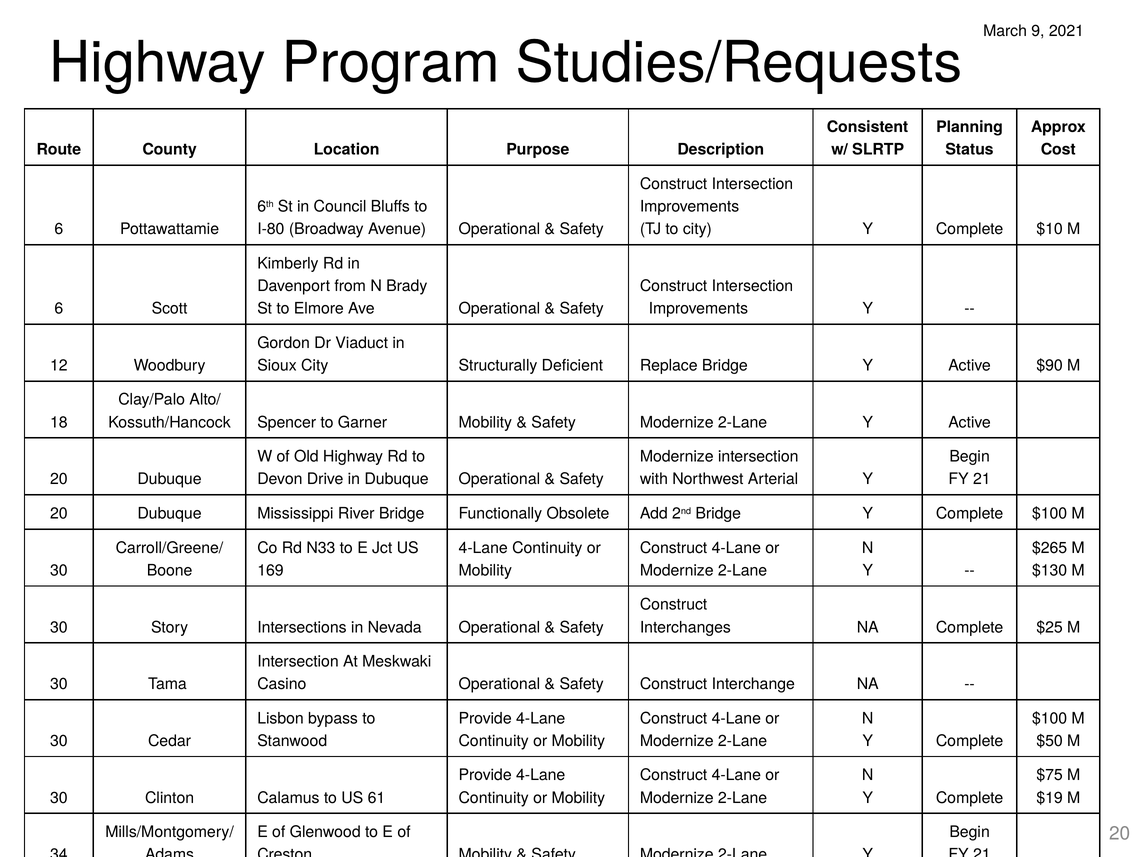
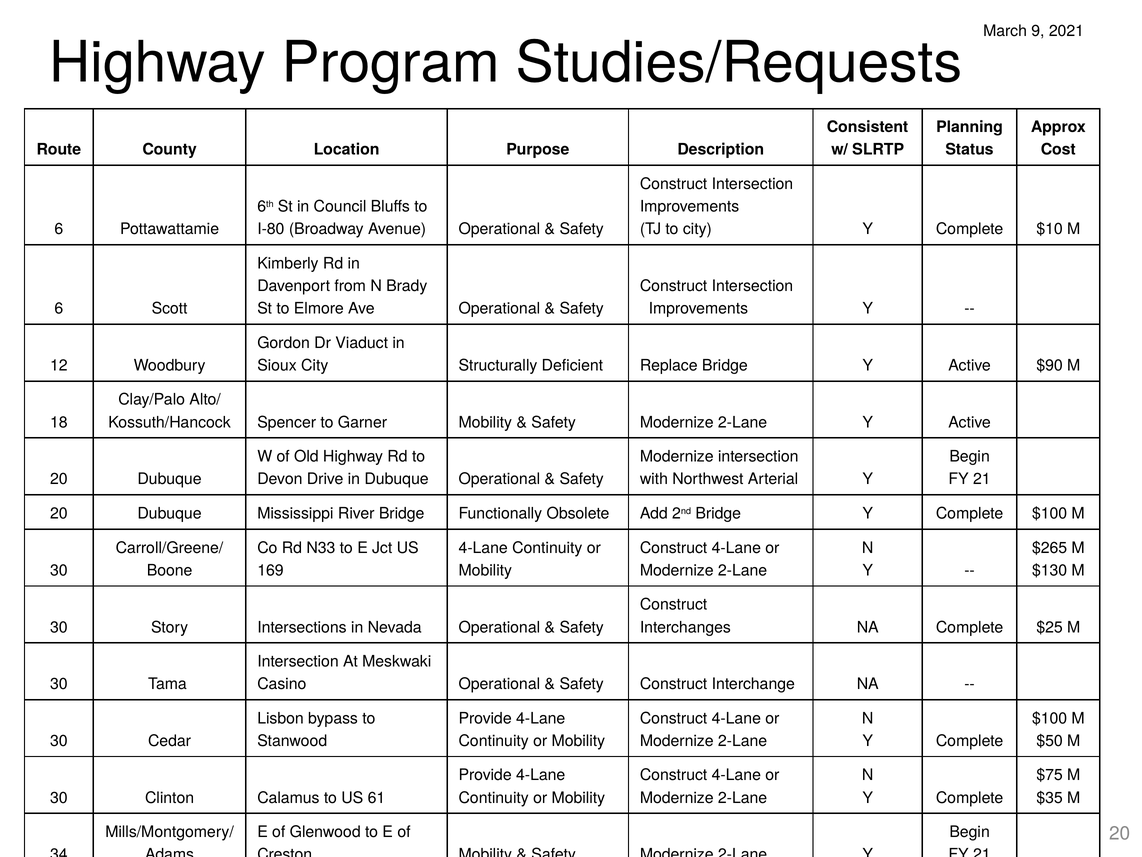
$19: $19 -> $35
